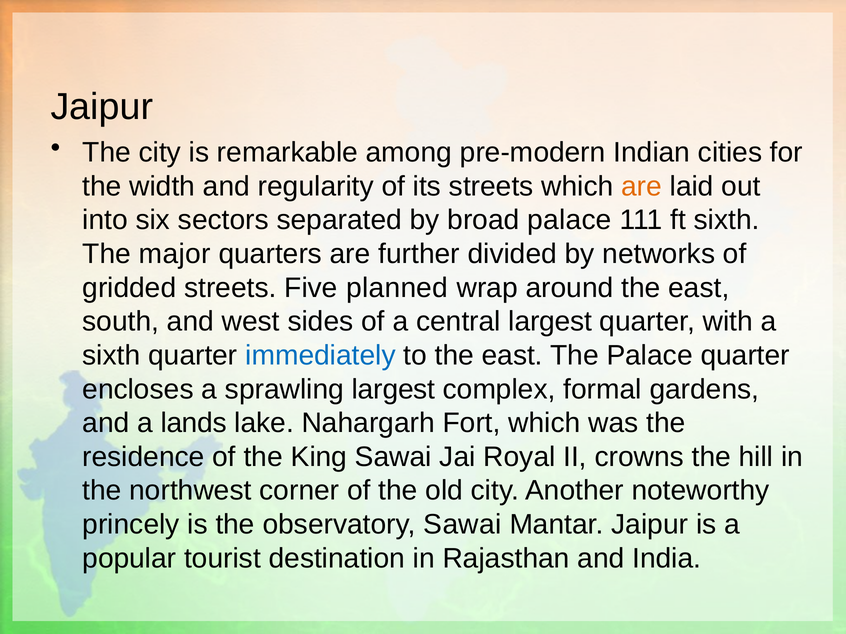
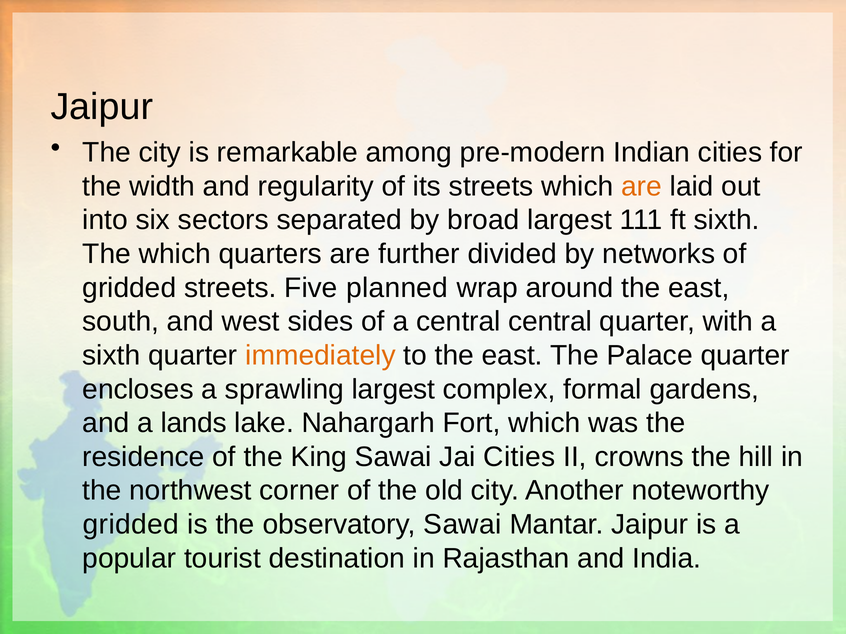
broad palace: palace -> largest
The major: major -> which
central largest: largest -> central
immediately colour: blue -> orange
Jai Royal: Royal -> Cities
princely at (131, 525): princely -> gridded
